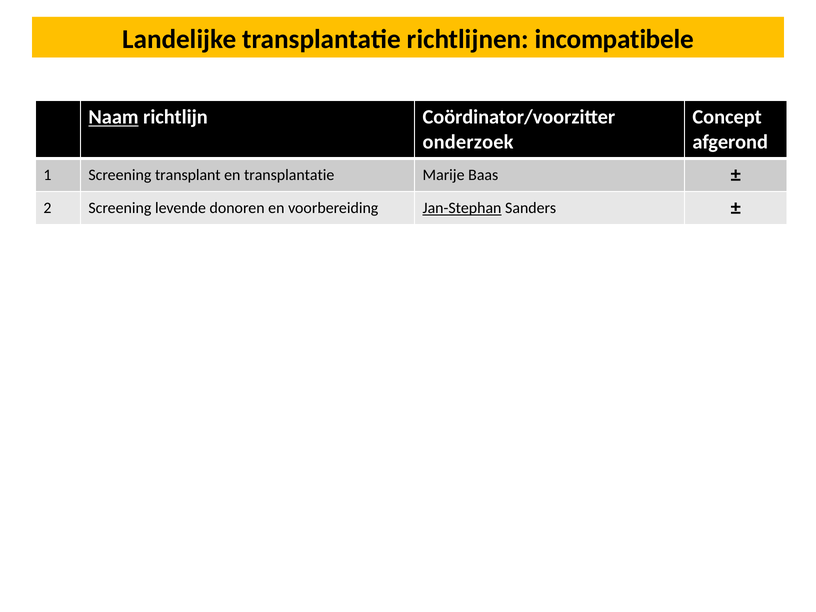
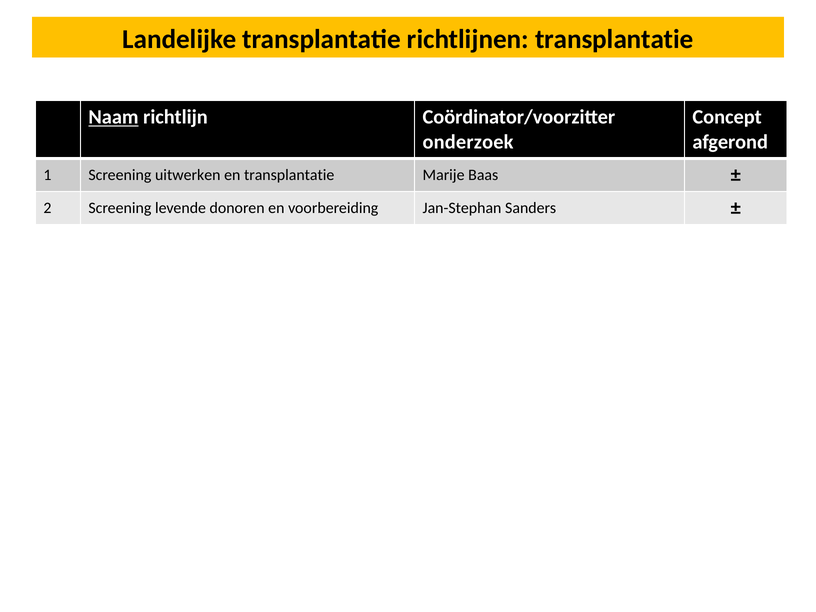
richtlijnen incompatibele: incompatibele -> transplantatie
transplant: transplant -> uitwerken
Jan-Stephan underline: present -> none
